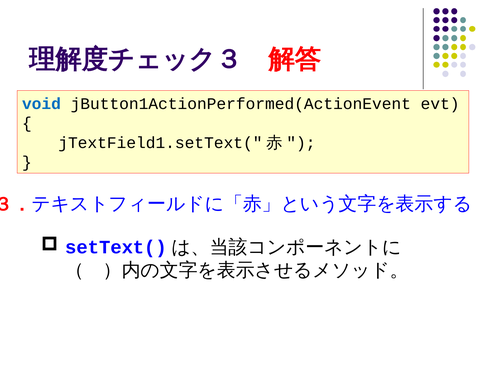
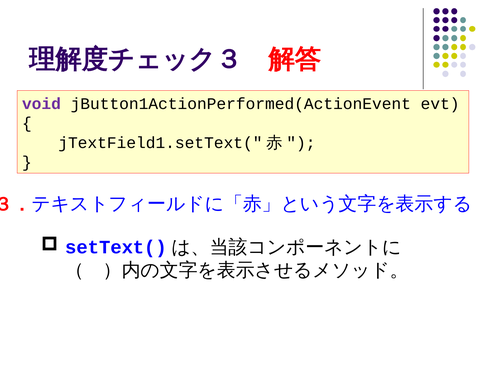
void colour: blue -> purple
